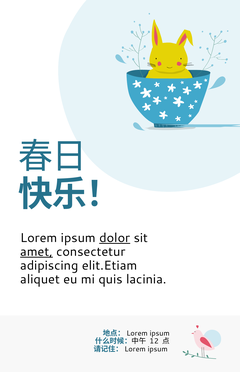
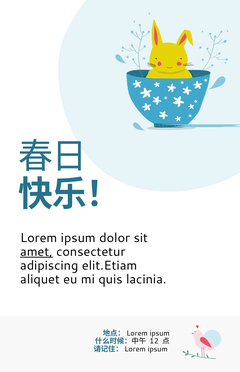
dolor underline: present -> none
